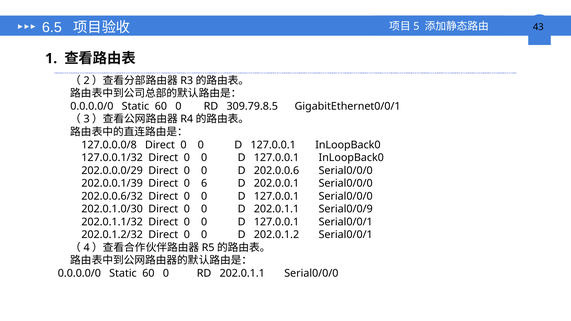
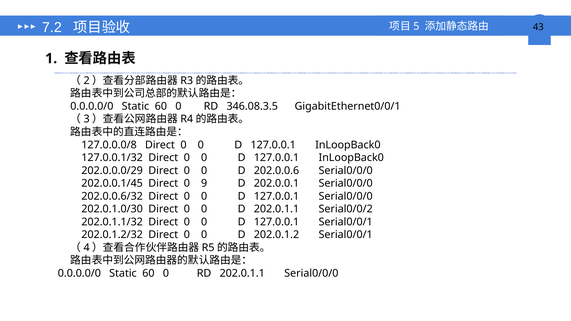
6.5: 6.5 -> 7.2
309.79.8.5: 309.79.8.5 -> 346.08.3.5
202.0.0.1/39: 202.0.0.1/39 -> 202.0.0.1/45
6: 6 -> 9
Serial0/0/9: Serial0/0/9 -> Serial0/0/2
